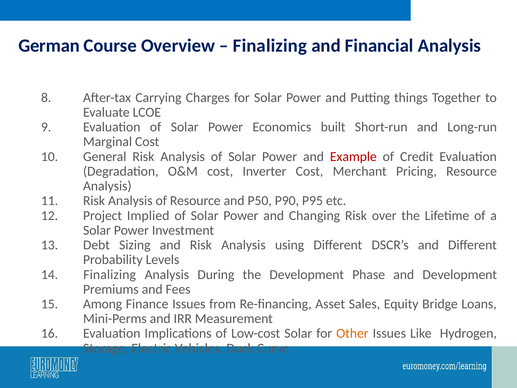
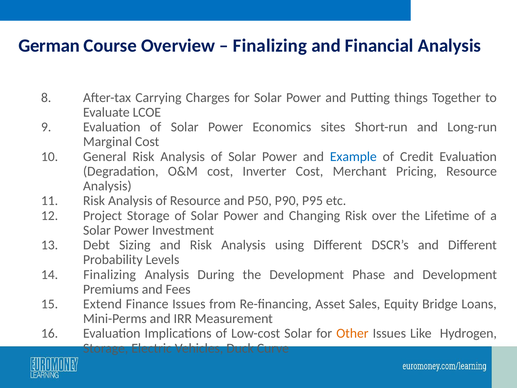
built: built -> sites
Example colour: red -> blue
Project Implied: Implied -> Storage
Among: Among -> Extend
